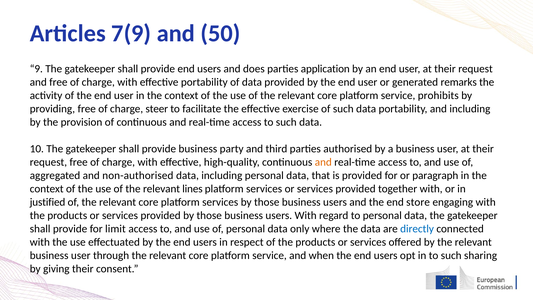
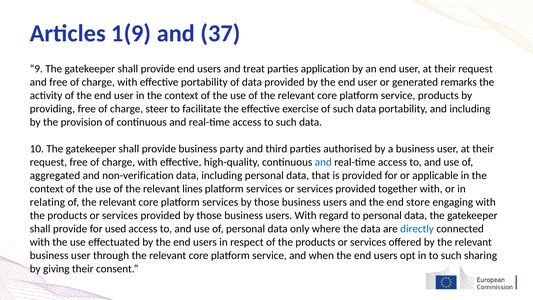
7(9: 7(9 -> 1(9
50: 50 -> 37
does: does -> treat
service prohibits: prohibits -> products
and at (323, 162) colour: orange -> blue
non-authorised: non-authorised -> non-verification
paragraph: paragraph -> applicable
justified: justified -> relating
limit: limit -> used
